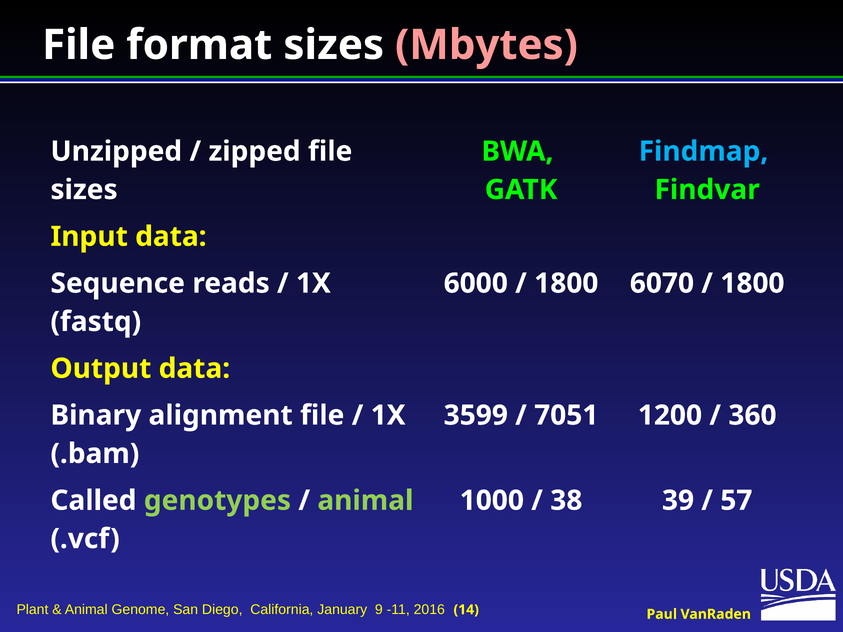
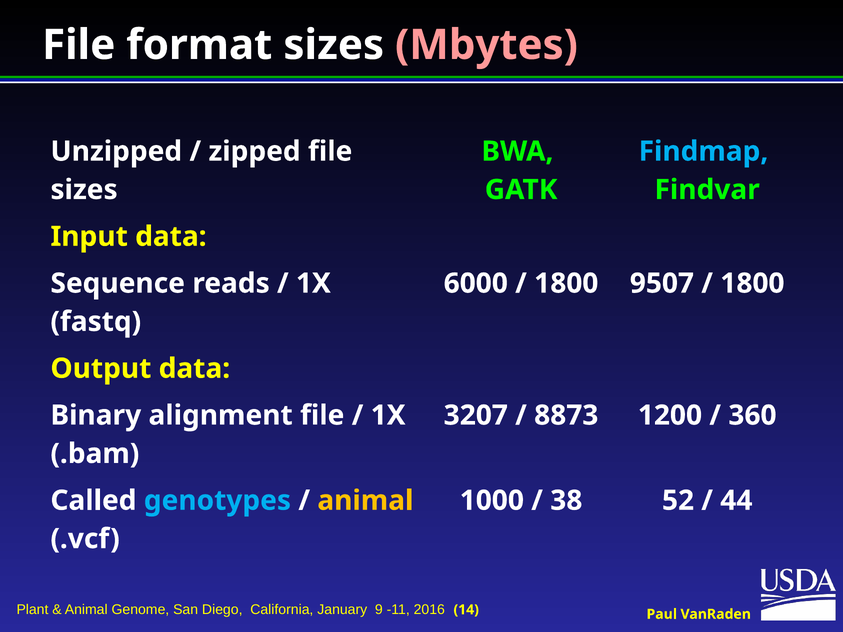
6070: 6070 -> 9507
3599: 3599 -> 3207
7051: 7051 -> 8873
genotypes colour: light green -> light blue
animal at (365, 501) colour: light green -> yellow
39: 39 -> 52
57: 57 -> 44
